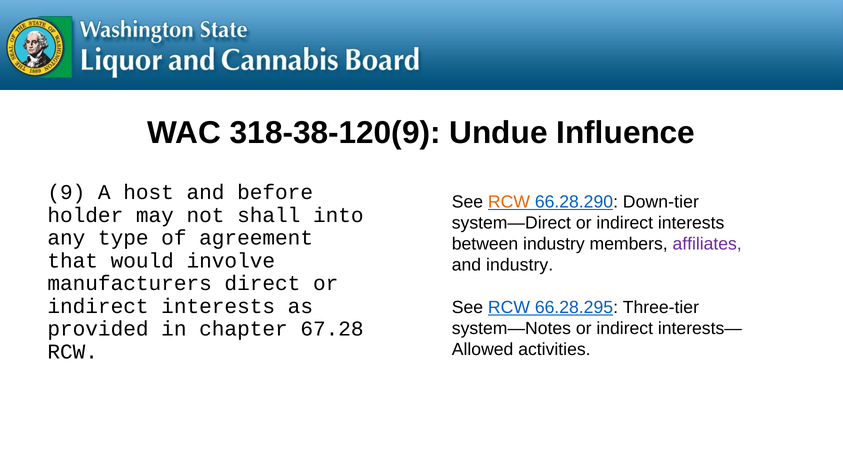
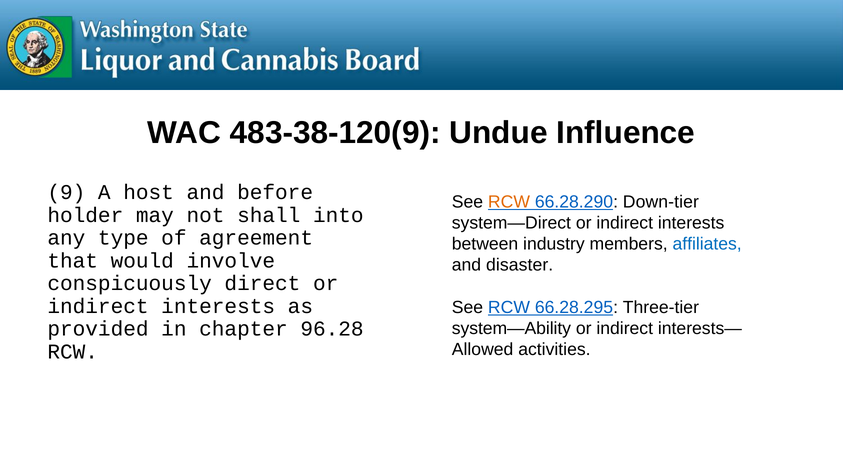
318-38-120(9: 318-38-120(9 -> 483-38-120(9
affiliates colour: purple -> blue
and industry: industry -> disaster
manufacturers: manufacturers -> conspicuously
system—Notes: system—Notes -> system—Ability
67.28: 67.28 -> 96.28
